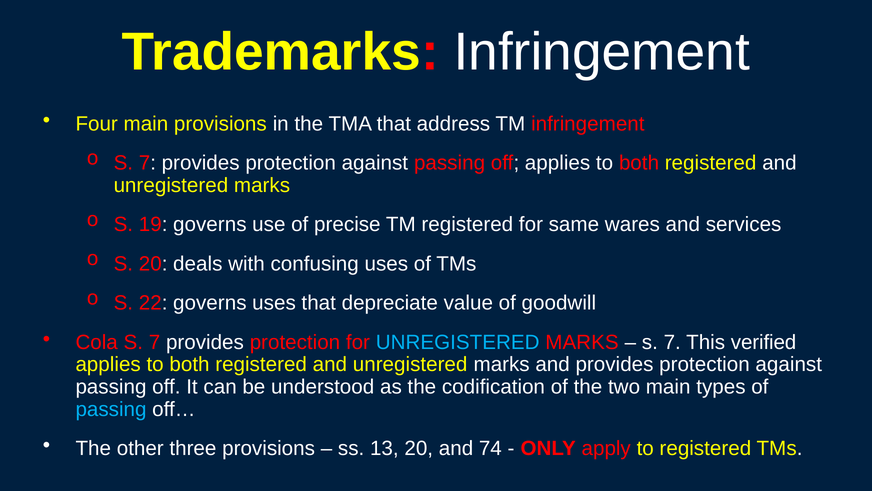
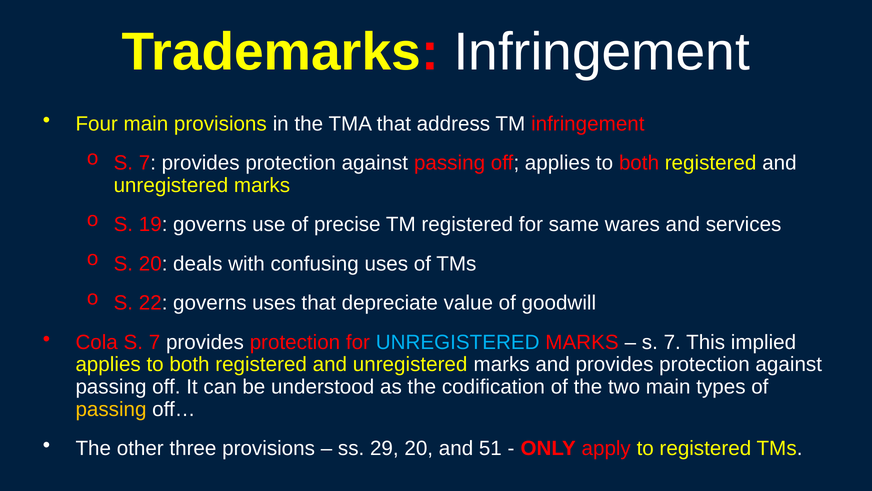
verified: verified -> implied
passing at (111, 409) colour: light blue -> yellow
13: 13 -> 29
74: 74 -> 51
